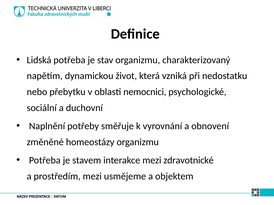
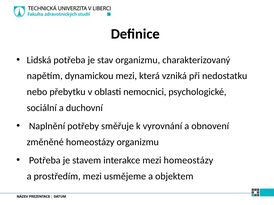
dynamickou život: život -> mezi
mezi zdravotnické: zdravotnické -> homeostázy
